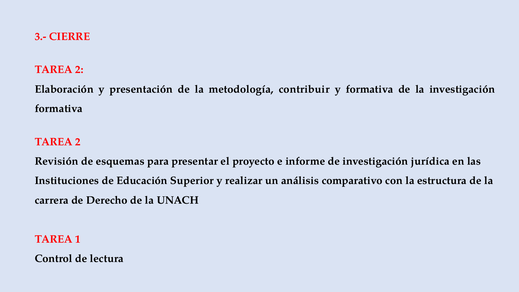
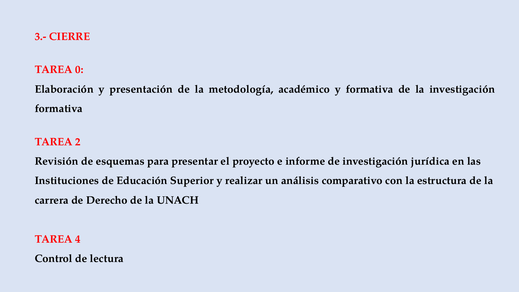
2 at (79, 70): 2 -> 0
contribuir: contribuir -> académico
1: 1 -> 4
